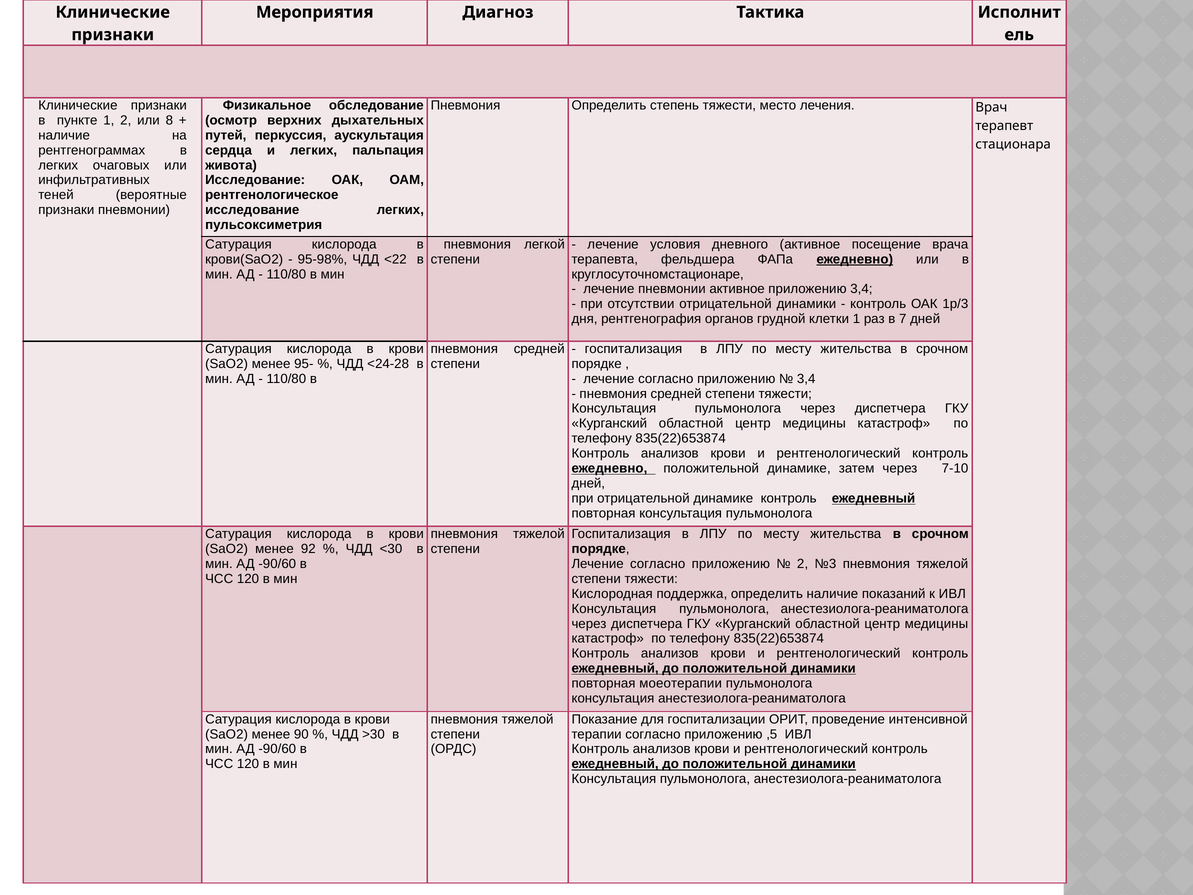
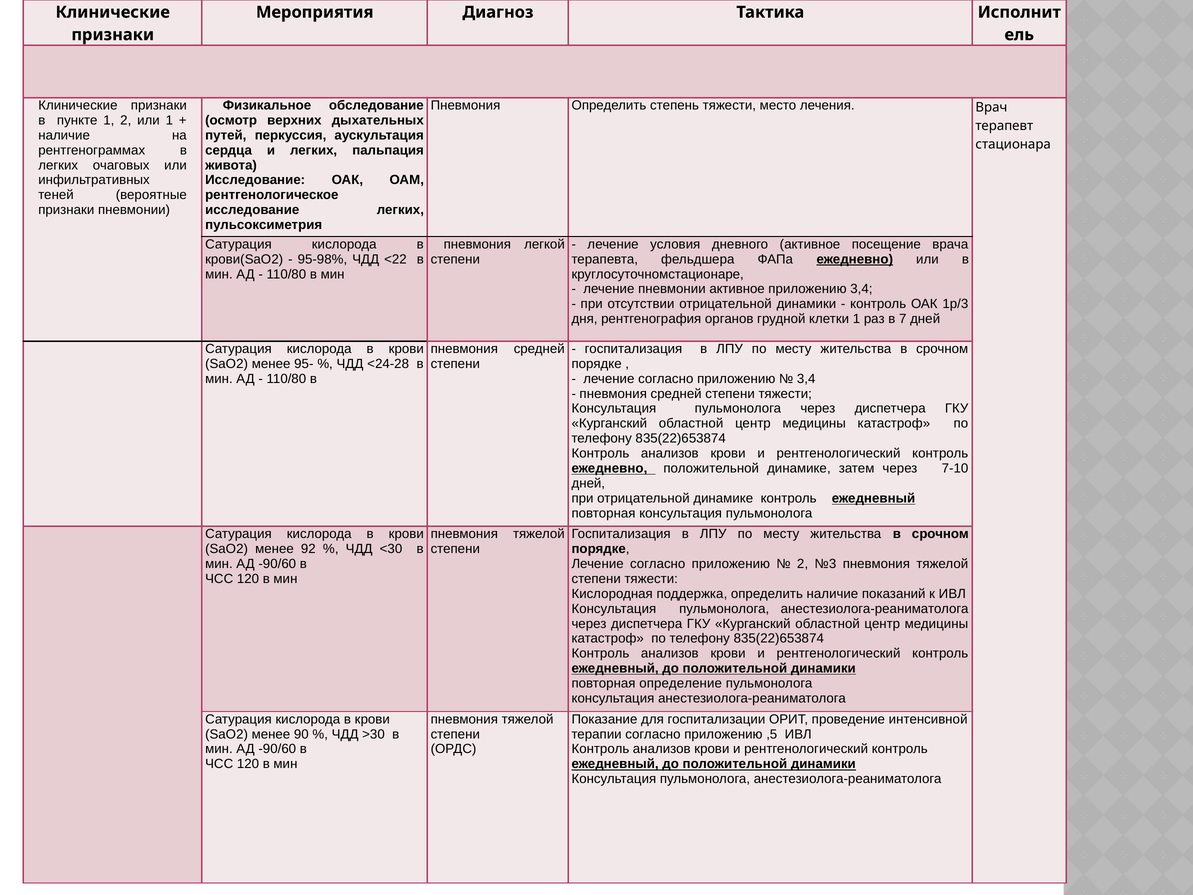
или 8: 8 -> 1
моеотерапии: моеотерапии -> определение
